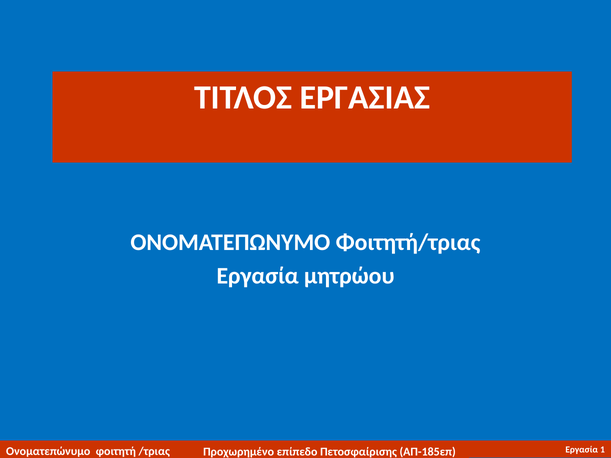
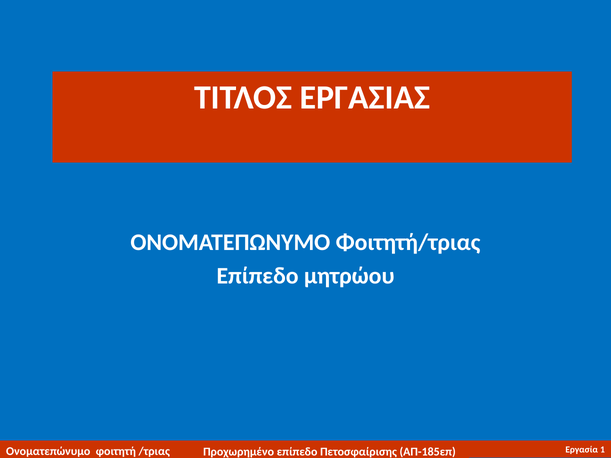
Εργασία at (258, 276): Εργασία -> Επίπεδο
